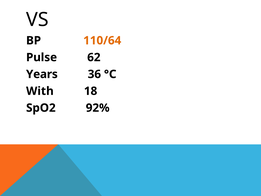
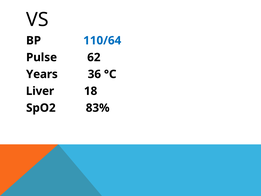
110/64 colour: orange -> blue
With: With -> Liver
92%: 92% -> 83%
